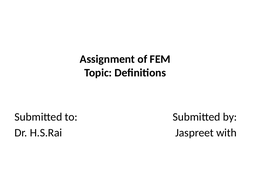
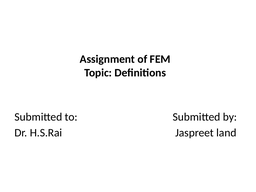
with: with -> land
